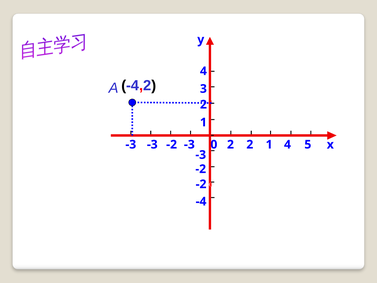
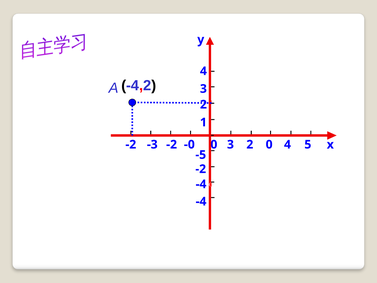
-3 at (131, 144): -3 -> -2
-3 at (189, 144): -3 -> -0
2 at (230, 144): 2 -> 3
2 1: 1 -> 0
-3 at (201, 155): -3 -> -5
-2 at (201, 184): -2 -> -4
